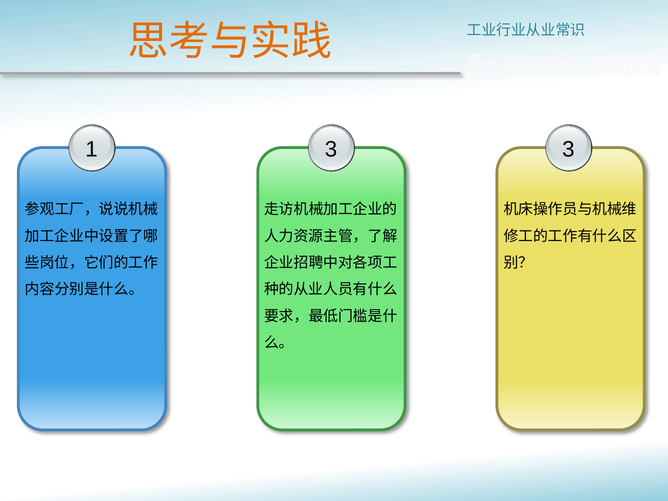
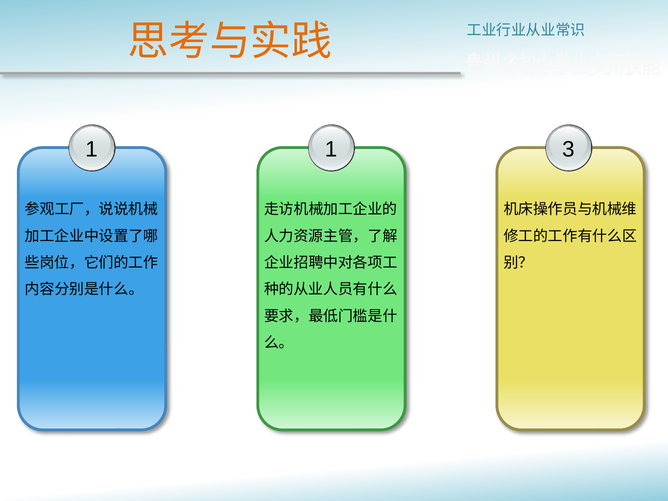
1 3: 3 -> 1
